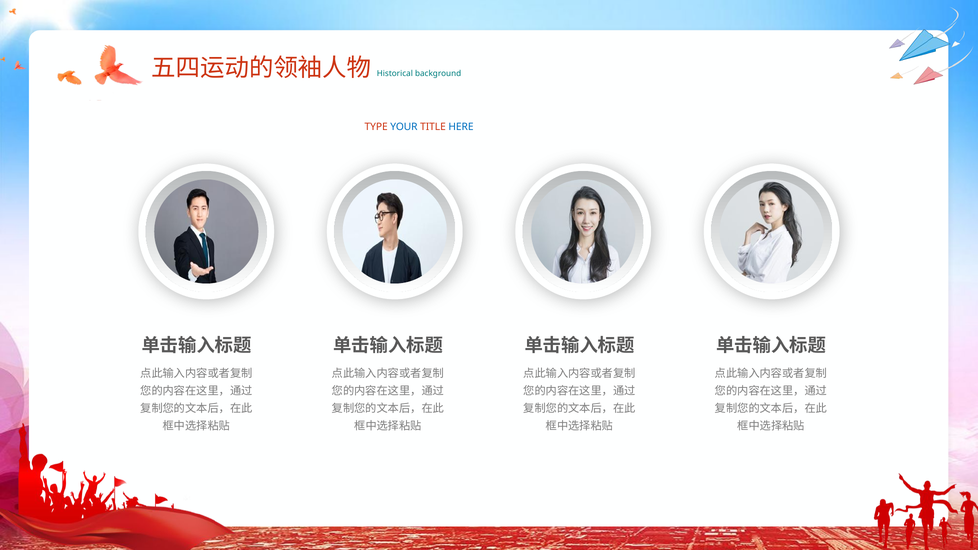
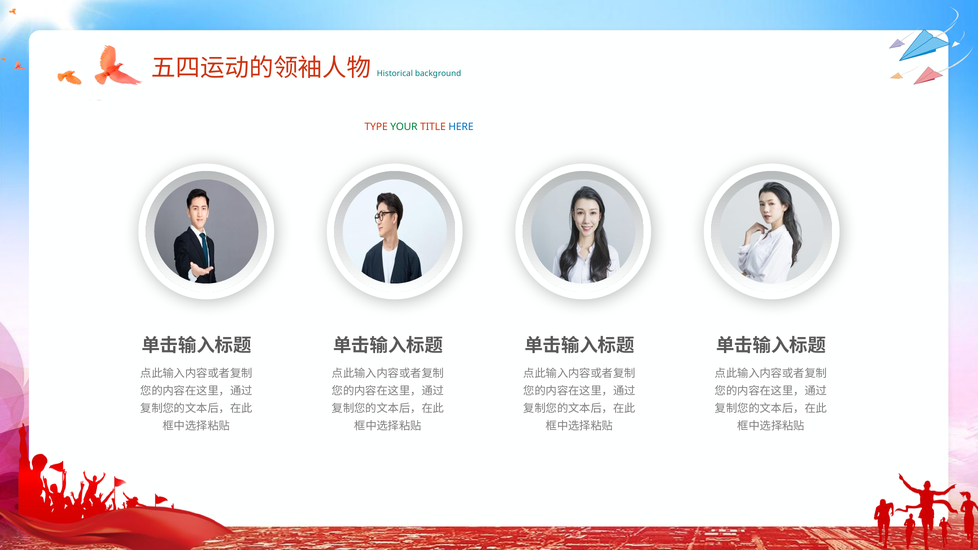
YOUR colour: blue -> green
